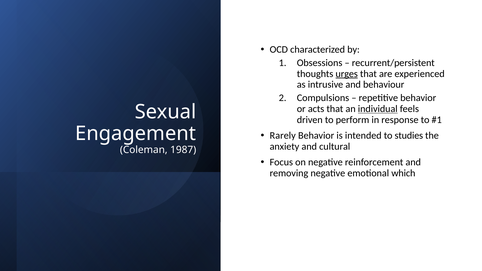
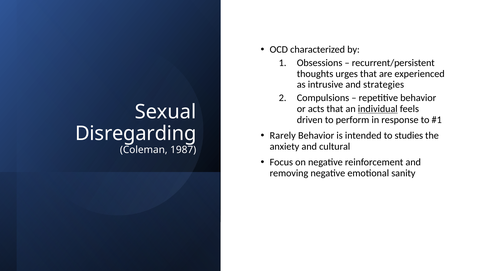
urges underline: present -> none
behaviour: behaviour -> strategies
Engagement: Engagement -> Disregarding
which: which -> sanity
